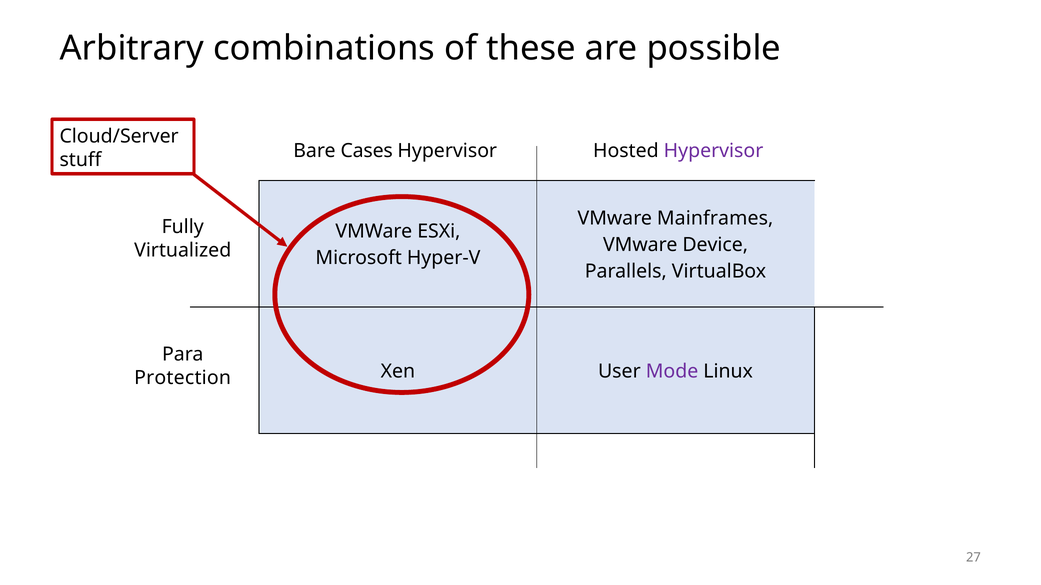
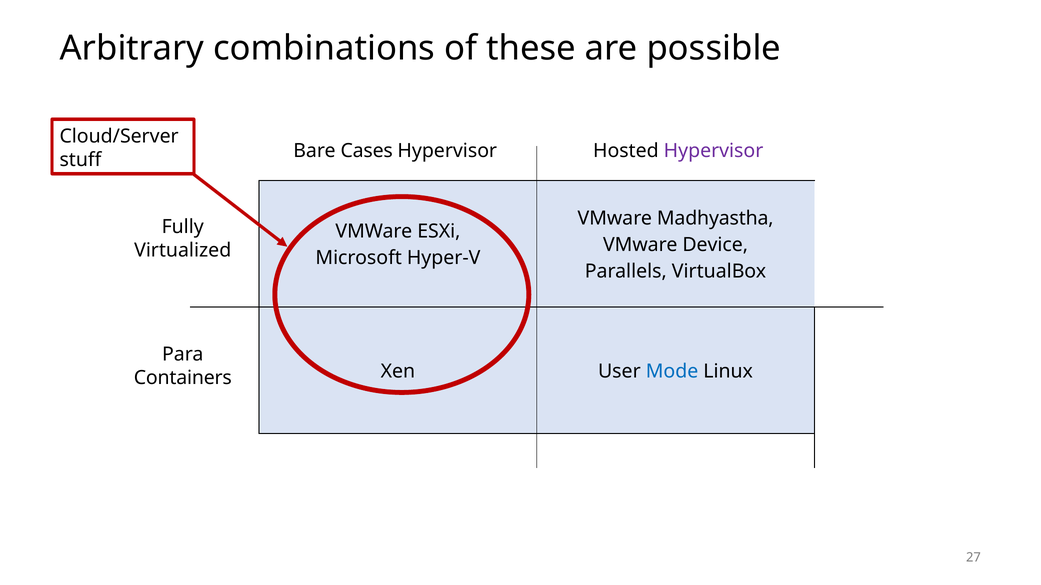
Mainframes: Mainframes -> Madhyastha
Mode colour: purple -> blue
Protection: Protection -> Containers
